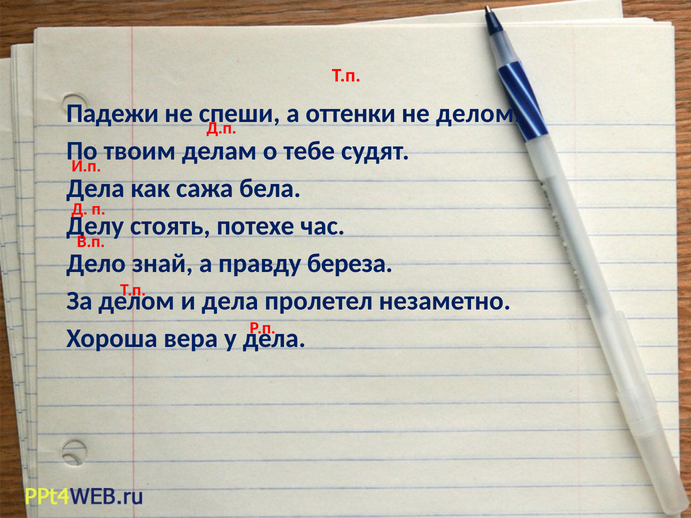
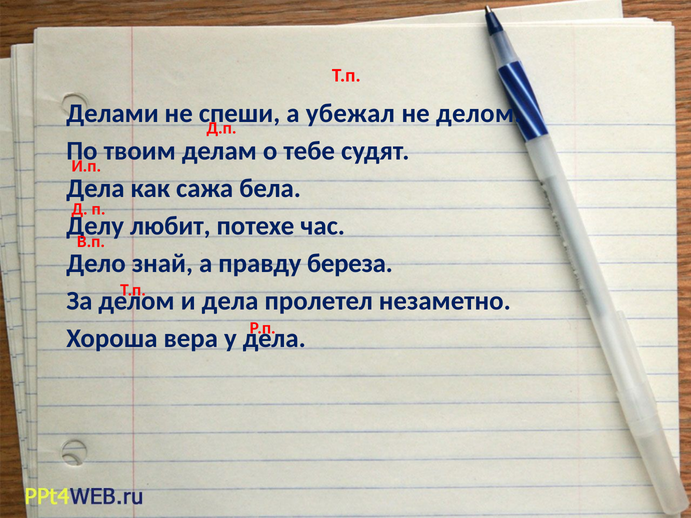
Падежи: Падежи -> Делами
оттенки: оттенки -> убежал
стоять: стоять -> любит
